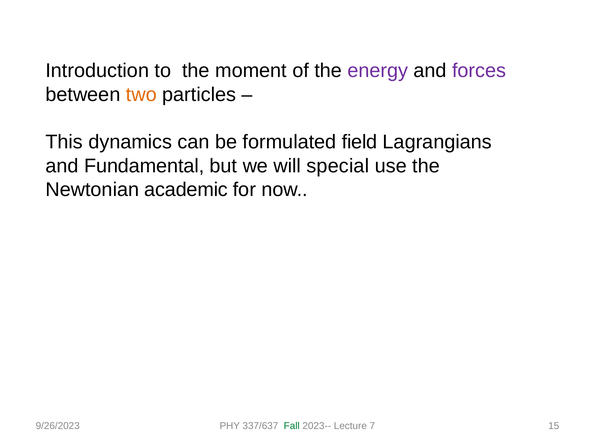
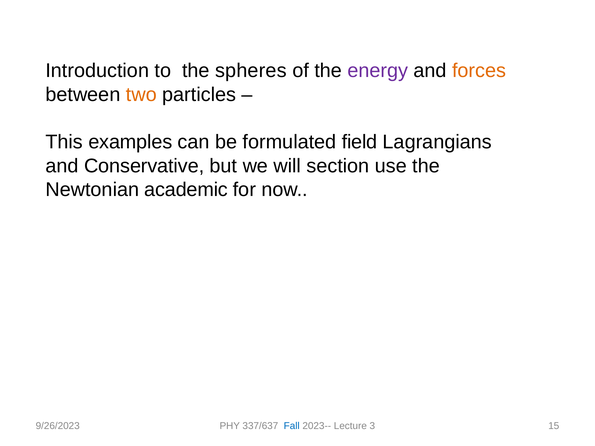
moment: moment -> spheres
forces colour: purple -> orange
dynamics: dynamics -> examples
Fundamental: Fundamental -> Conservative
special: special -> section
Fall colour: green -> blue
7: 7 -> 3
